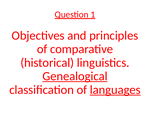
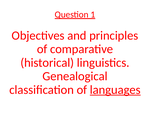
Genealogical underline: present -> none
